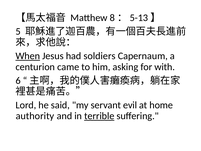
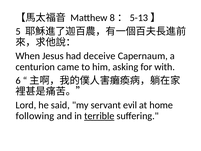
When underline: present -> none
soldiers: soldiers -> deceive
authority: authority -> following
